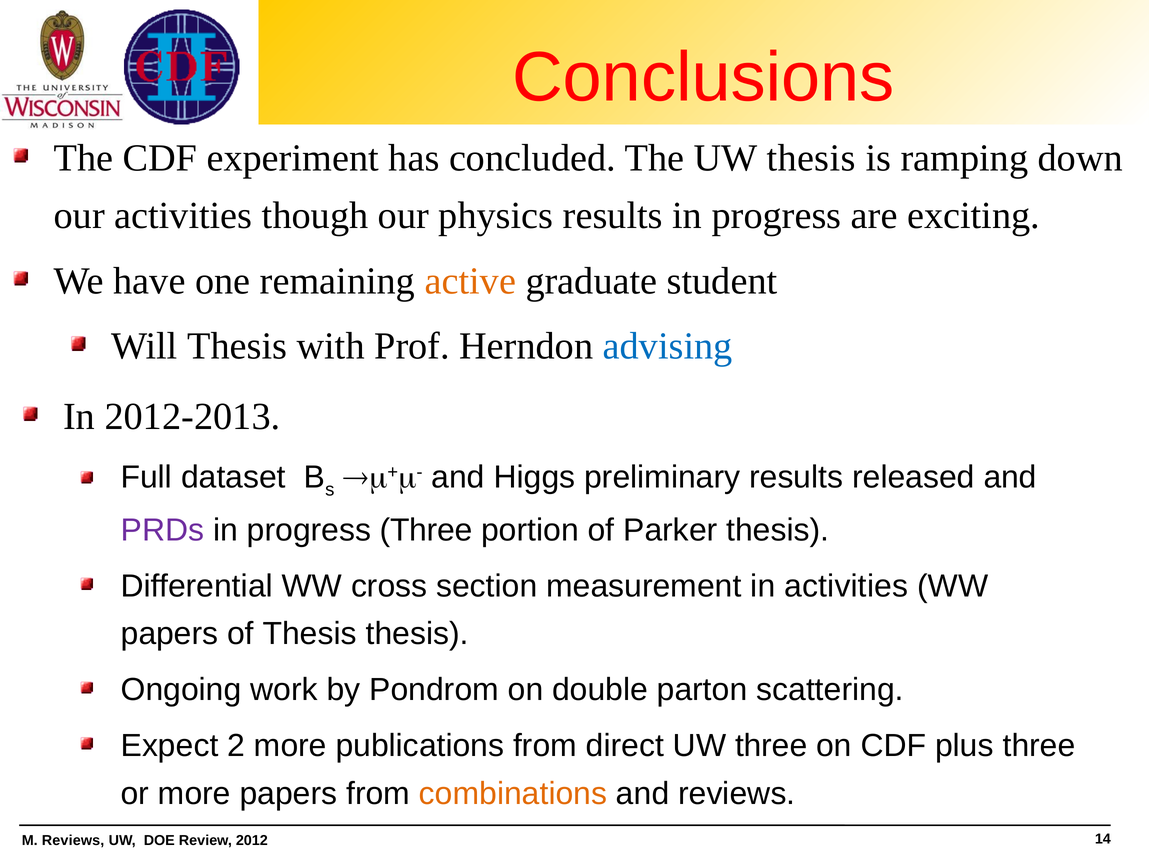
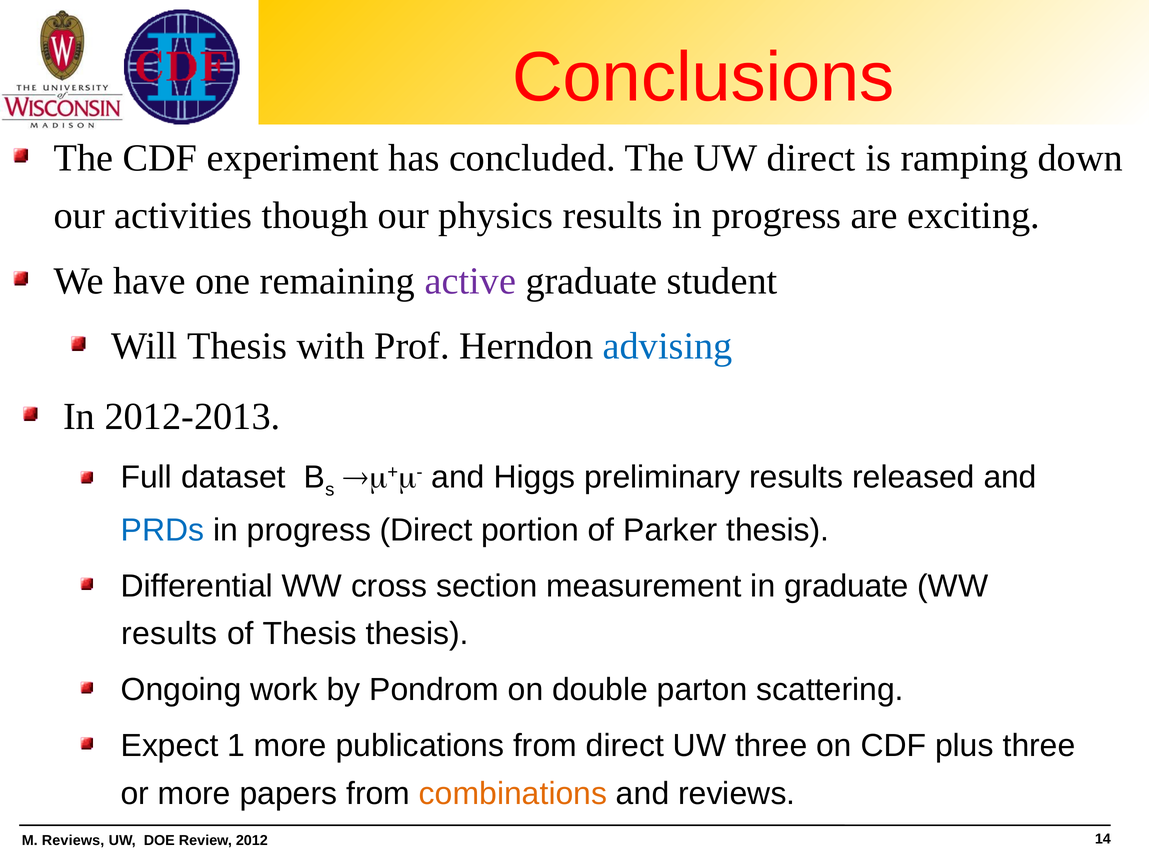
UW thesis: thesis -> direct
active colour: orange -> purple
PRDs colour: purple -> blue
progress Three: Three -> Direct
in activities: activities -> graduate
papers at (170, 634): papers -> results
2: 2 -> 1
